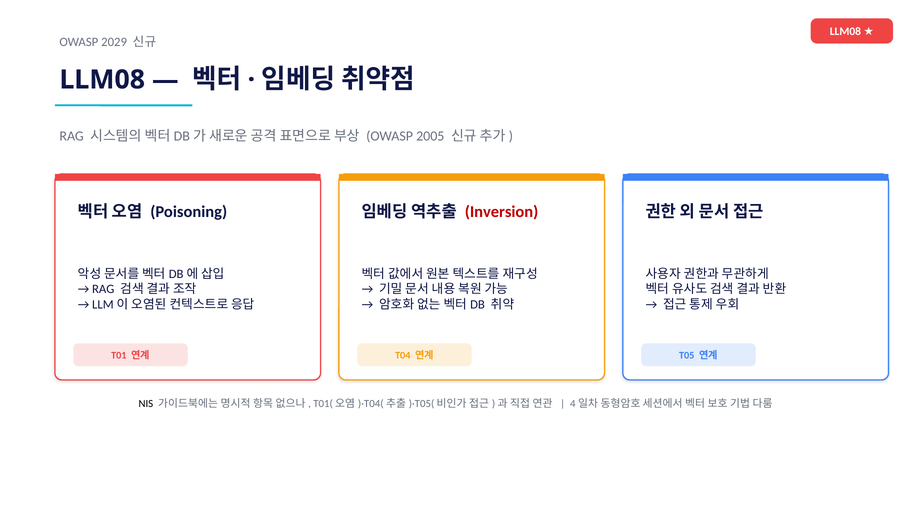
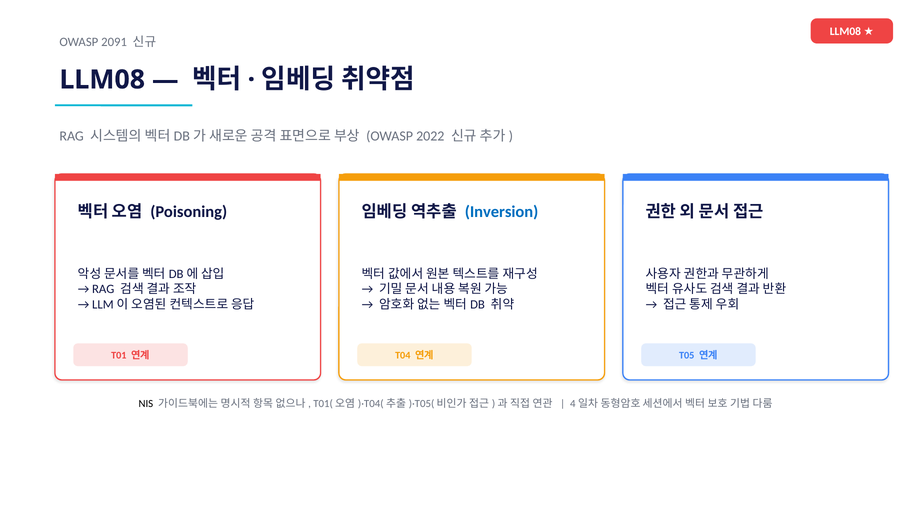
2029: 2029 -> 2091
2005: 2005 -> 2022
Inversion colour: red -> blue
